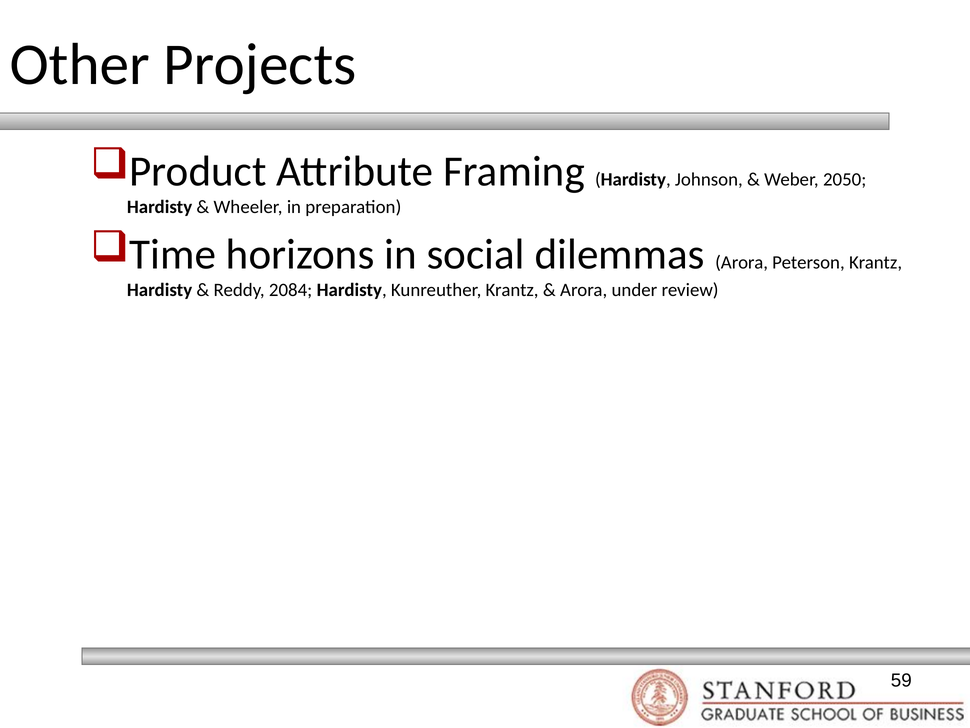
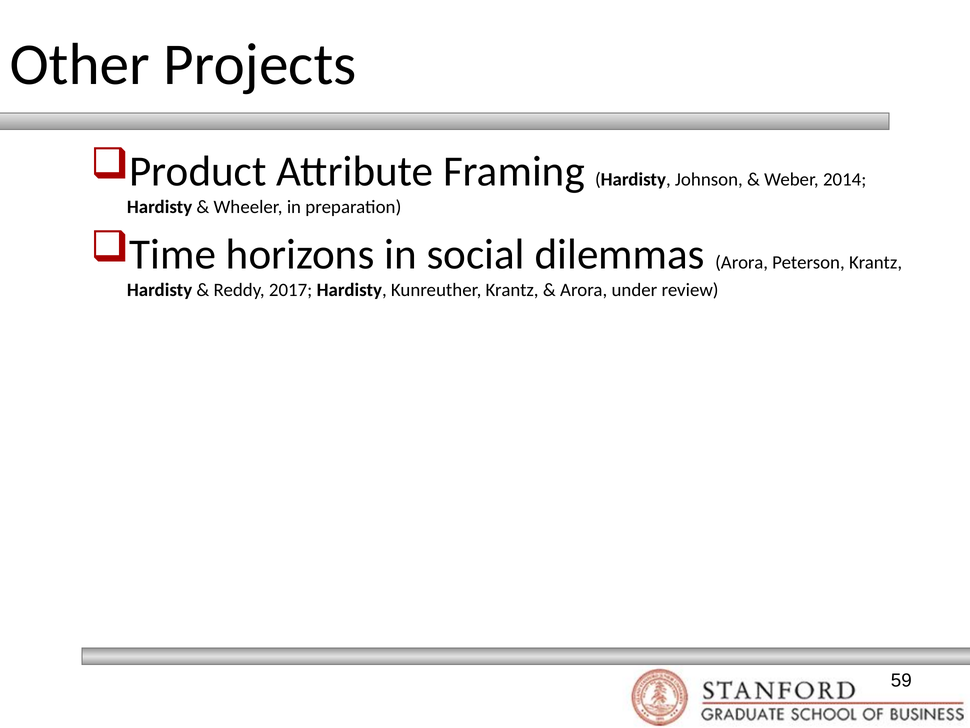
2050: 2050 -> 2014
2084: 2084 -> 2017
